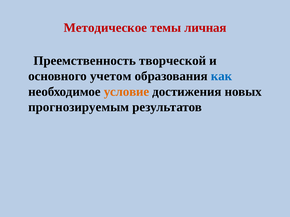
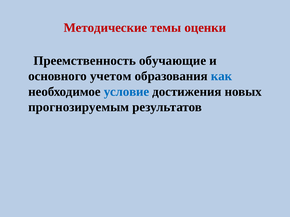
Методическое: Методическое -> Методические
личная: личная -> оценки
творческой: творческой -> обучающие
условие colour: orange -> blue
